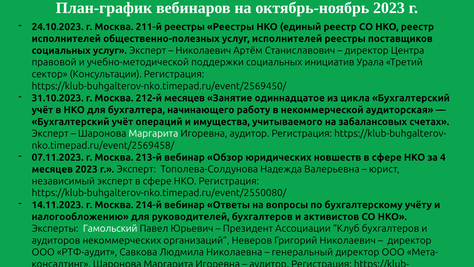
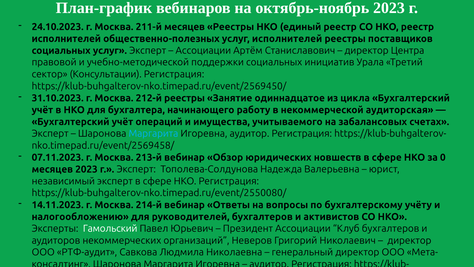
211-й реестры: реестры -> месяцев
Николаевич at (203, 50): Николаевич -> Ассоциации
212-й месяцев: месяцев -> реестры
Маргарита at (153, 133) colour: white -> light blue
4: 4 -> 0
